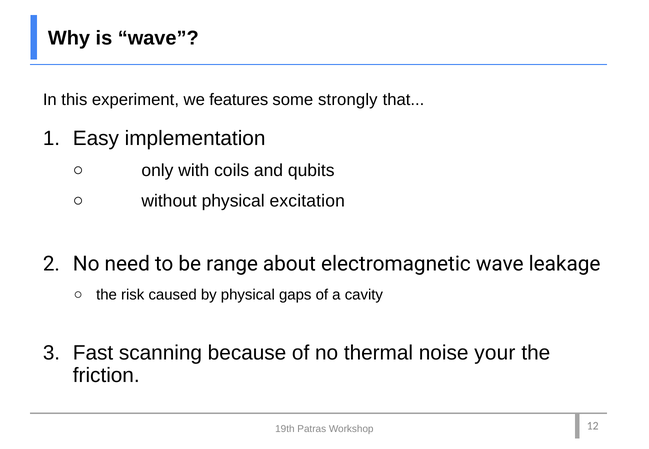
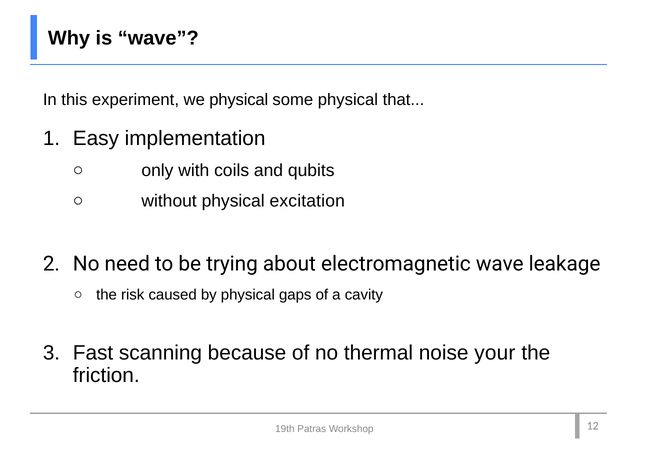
we features: features -> physical
some strongly: strongly -> physical
range: range -> trying
